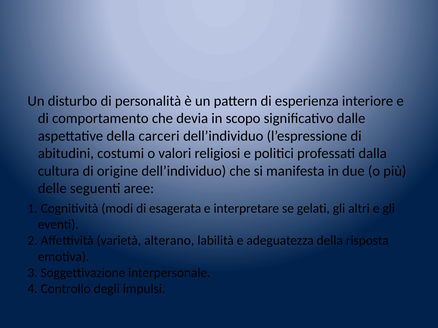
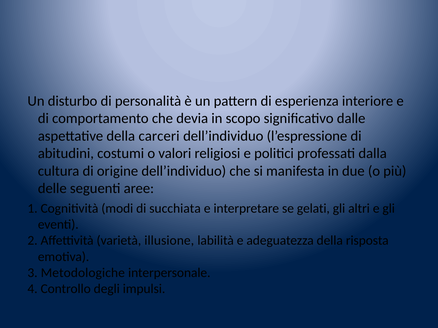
esagerata: esagerata -> succhiata
alterano: alterano -> illusione
Soggettivazione: Soggettivazione -> Metodologiche
